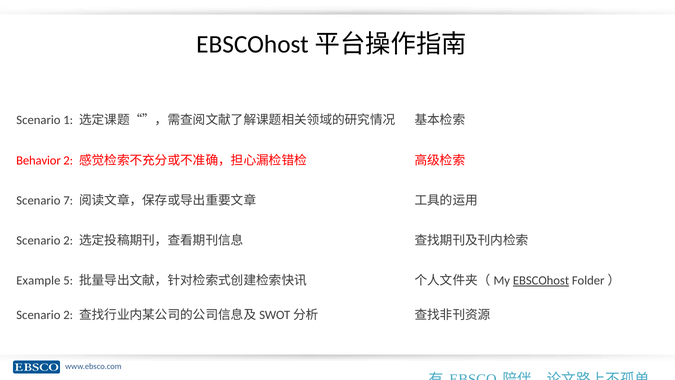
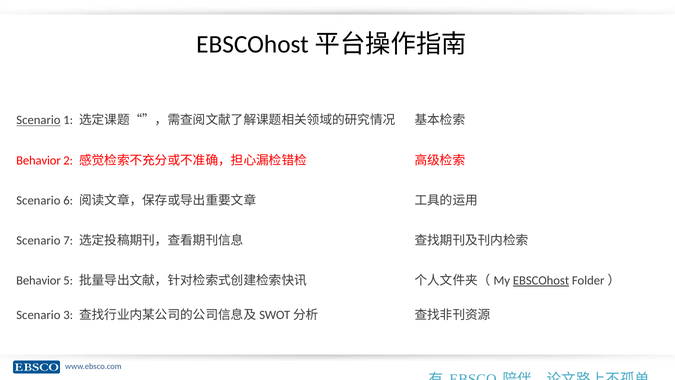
Scenario at (38, 120) underline: none -> present
7: 7 -> 6
2 at (68, 240): 2 -> 7
Example at (38, 280): Example -> Behavior
2 at (68, 315): 2 -> 3
